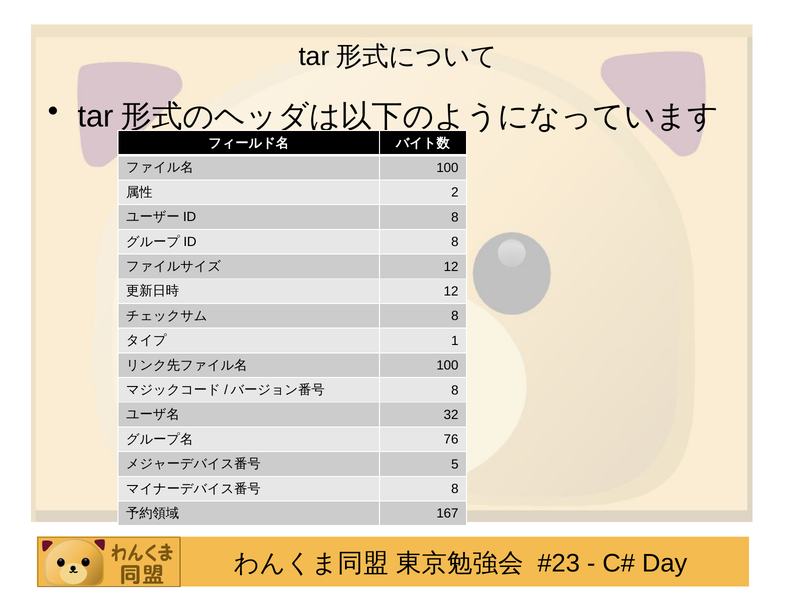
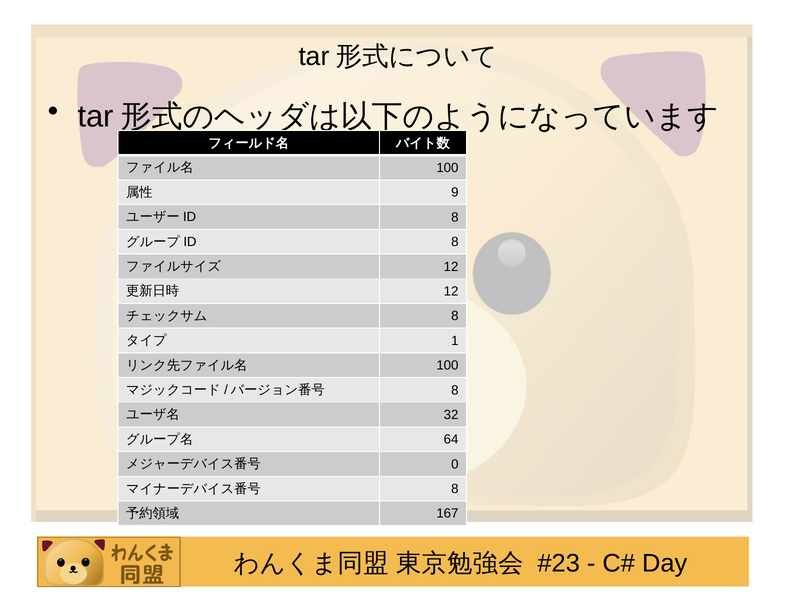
2: 2 -> 9
76: 76 -> 64
5: 5 -> 0
